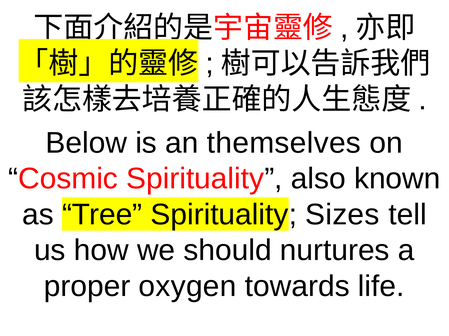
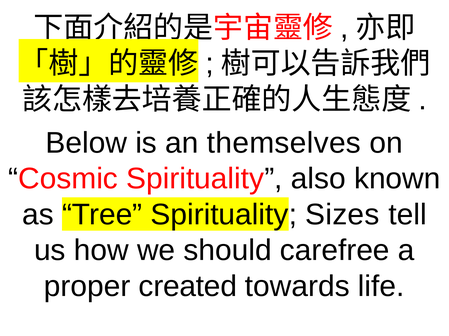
nurtures: nurtures -> carefree
oxygen: oxygen -> created
